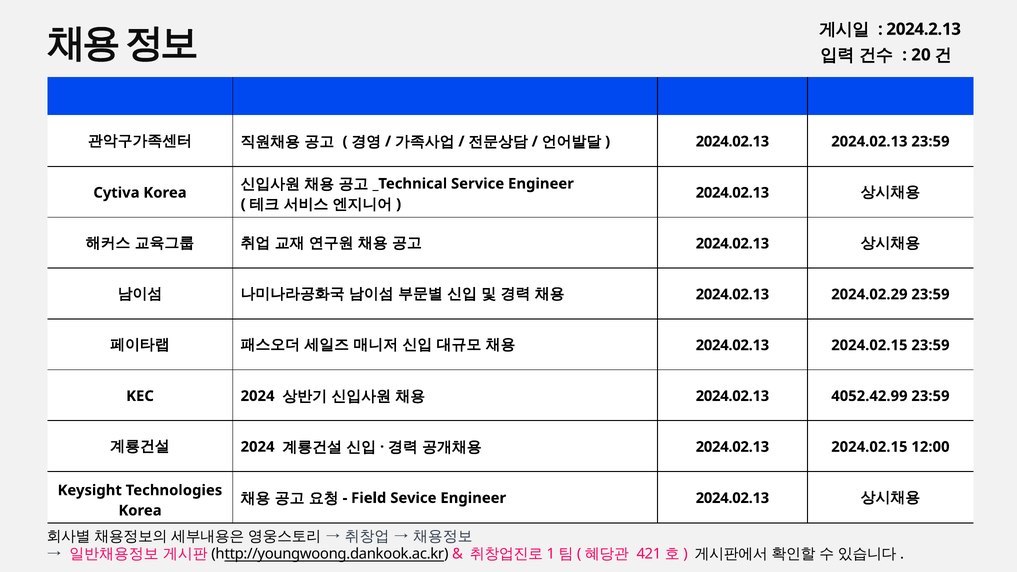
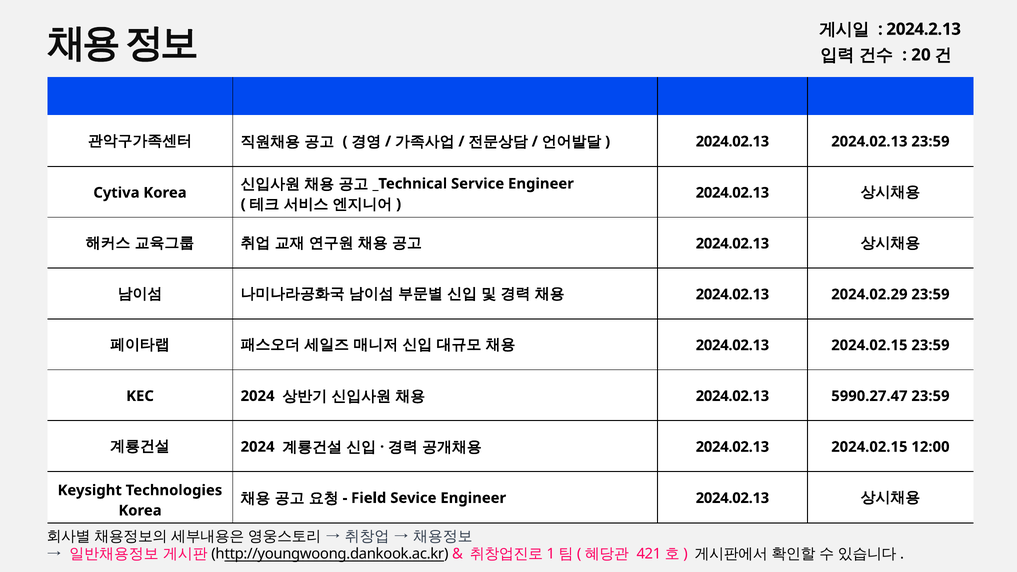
4052.42.99: 4052.42.99 -> 5990.27.47
